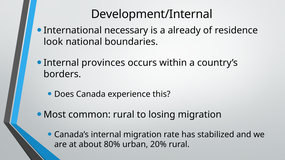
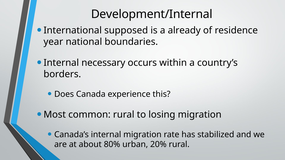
necessary: necessary -> supposed
look: look -> year
provinces: provinces -> necessary
